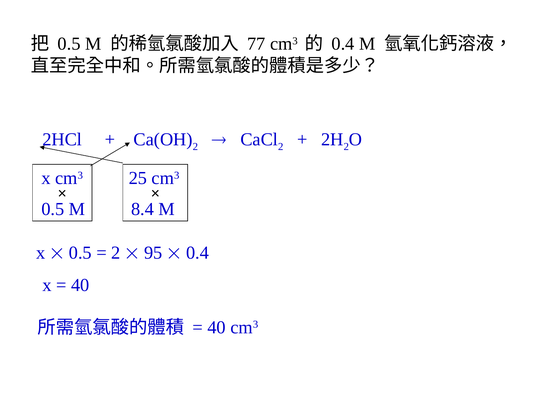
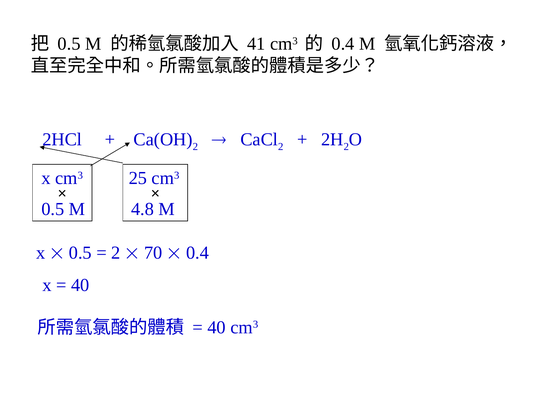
77: 77 -> 41
8.4: 8.4 -> 4.8
95: 95 -> 70
